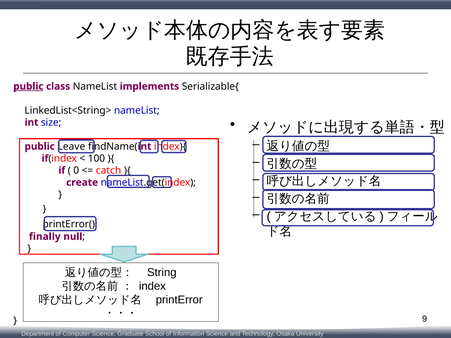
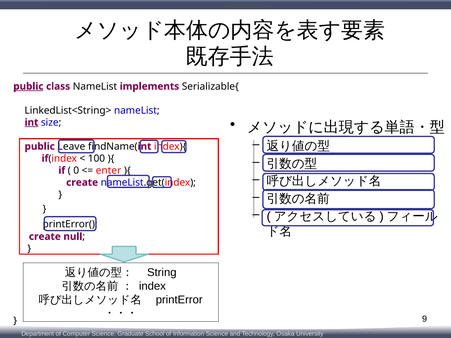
int underline: none -> present
catch: catch -> enter
finally at (45, 237): finally -> create
